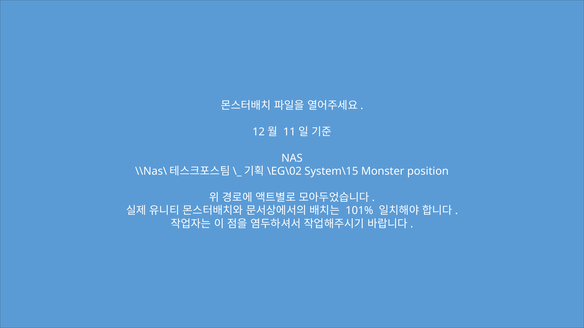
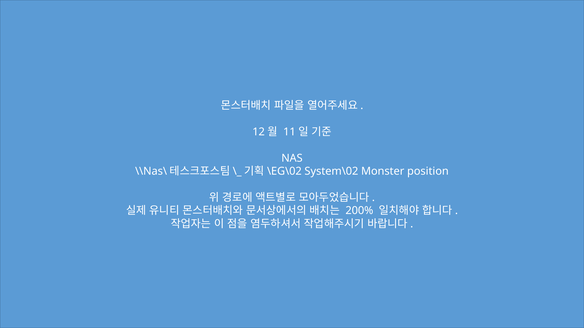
System\15: System\15 -> System\02
101%: 101% -> 200%
